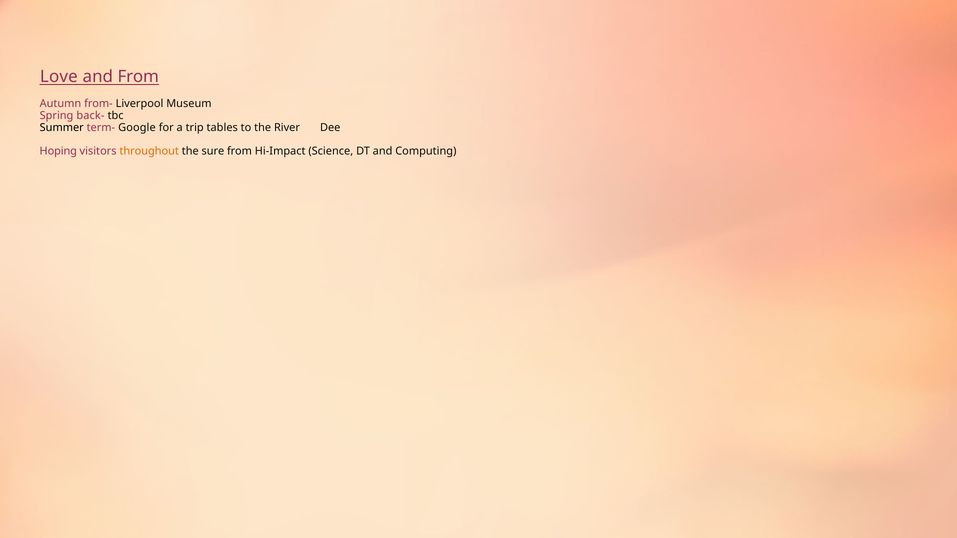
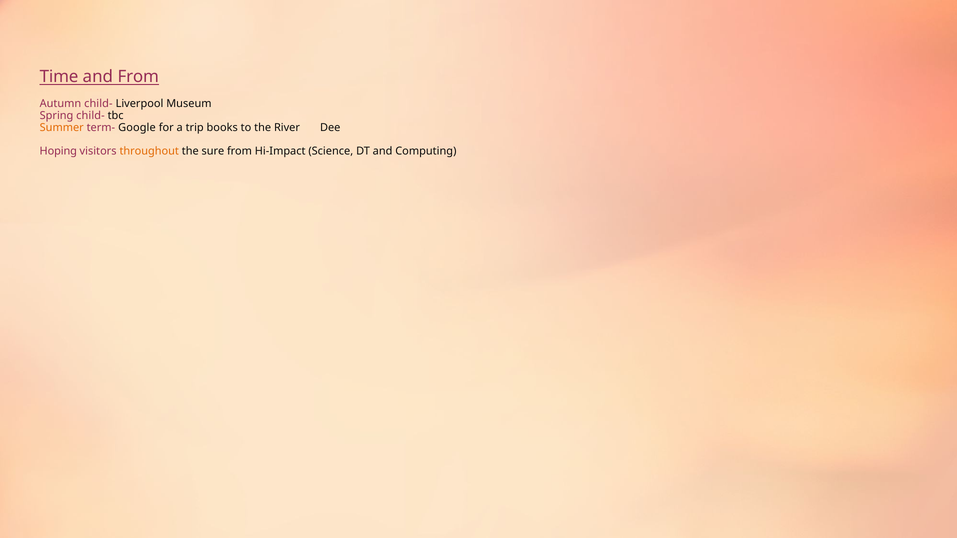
Love: Love -> Time
Autumn from-: from- -> child-
Spring back-: back- -> child-
Summer colour: black -> orange
tables: tables -> books
